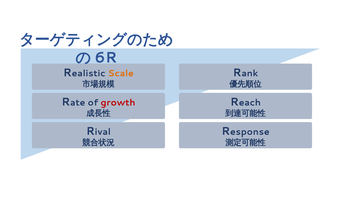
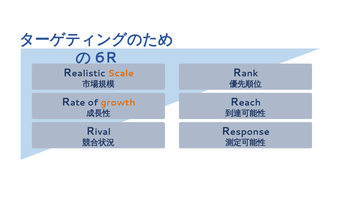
growth colour: red -> orange
